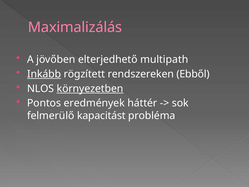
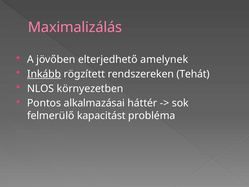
multipath: multipath -> amelynek
Ebből: Ebből -> Tehát
környezetben underline: present -> none
eredmények: eredmények -> alkalmazásai
